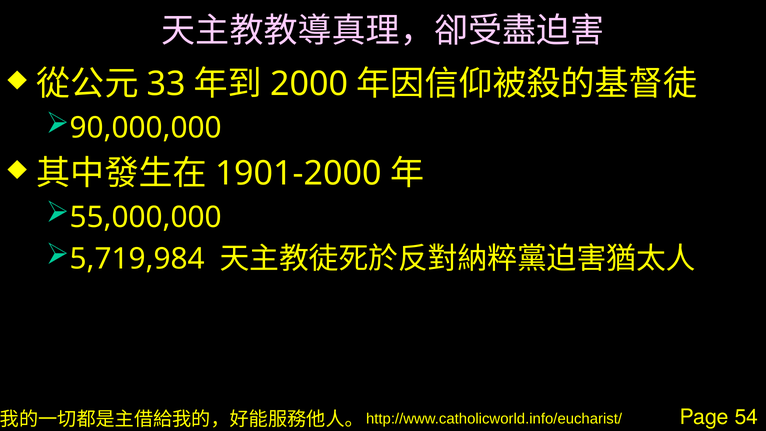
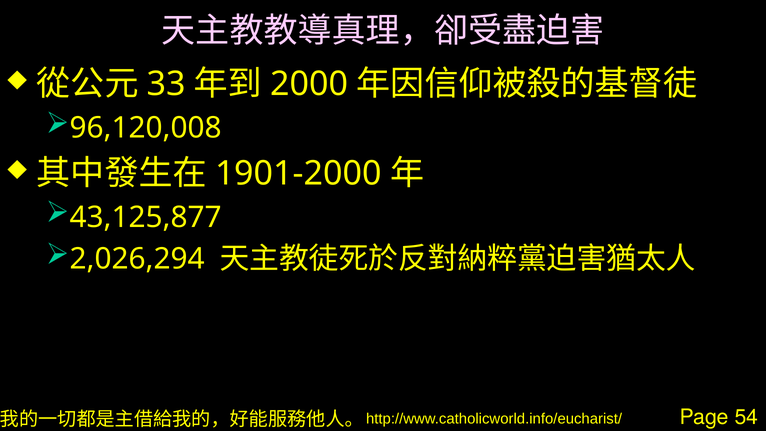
90,000,000: 90,000,000 -> 96,120,008
55,000,000: 55,000,000 -> 43,125,877
5,719,984: 5,719,984 -> 2,026,294
